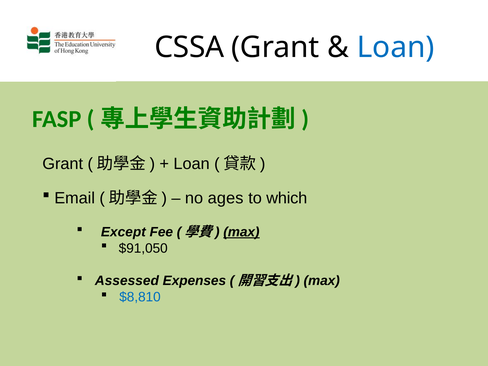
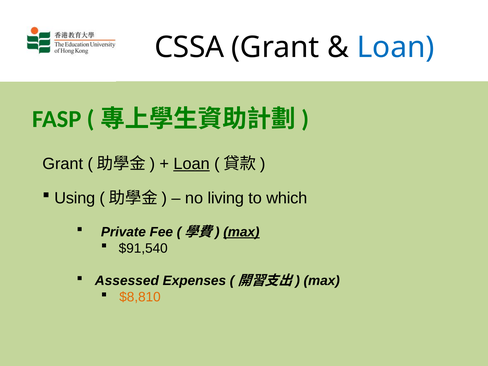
Loan at (192, 164) underline: none -> present
Email: Email -> Using
ages: ages -> living
Except: Except -> Private
$91,050: $91,050 -> $91,540
$8,810 colour: blue -> orange
